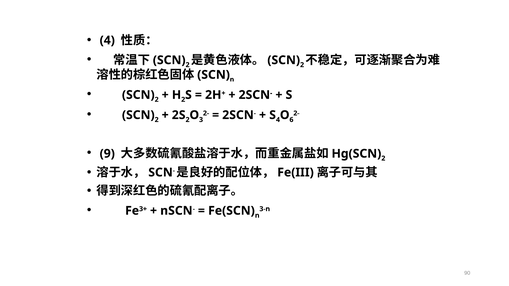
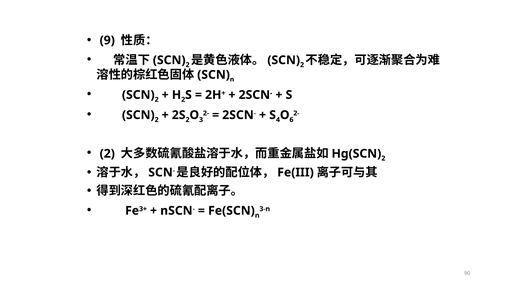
4 at (107, 40): 4 -> 9
9 at (107, 154): 9 -> 2
